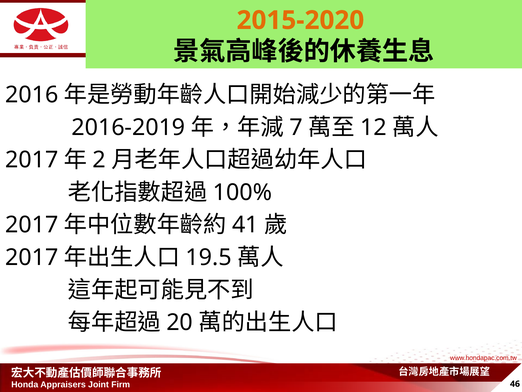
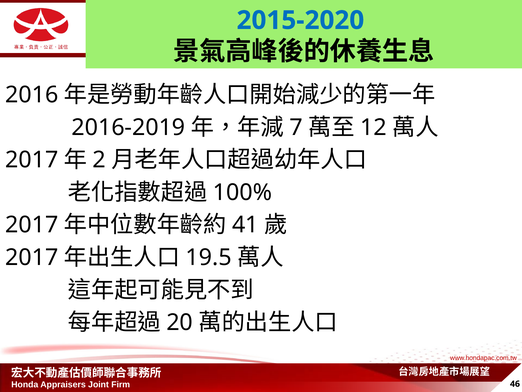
2015-2020 colour: orange -> blue
